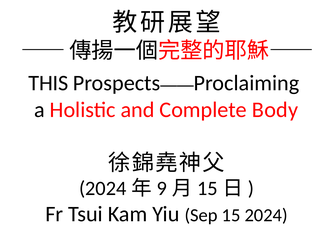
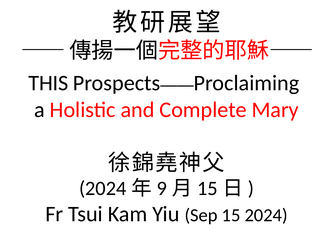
Body: Body -> Mary
